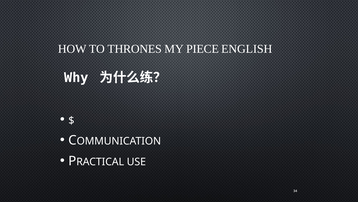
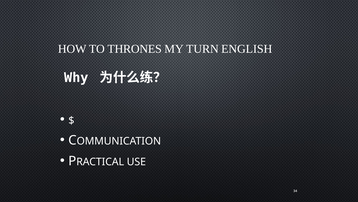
PIECE: PIECE -> TURN
